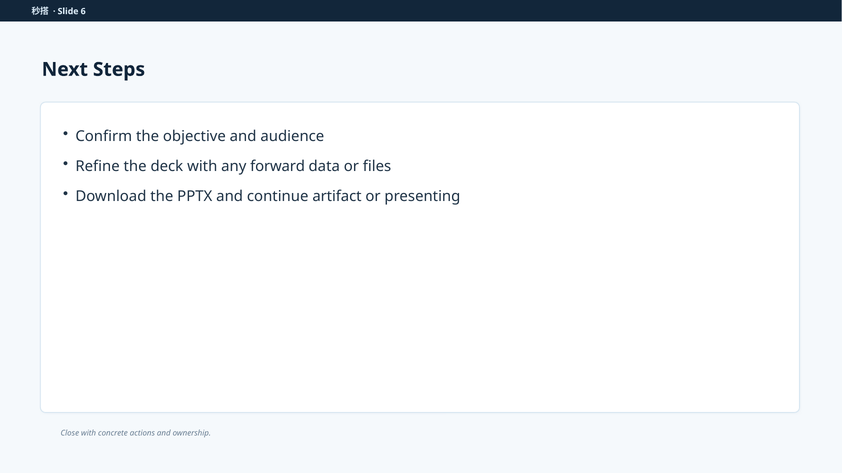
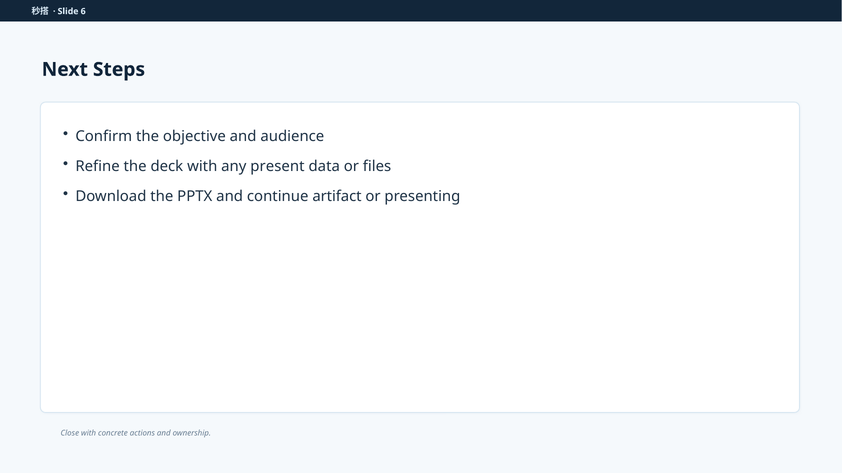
forward: forward -> present
